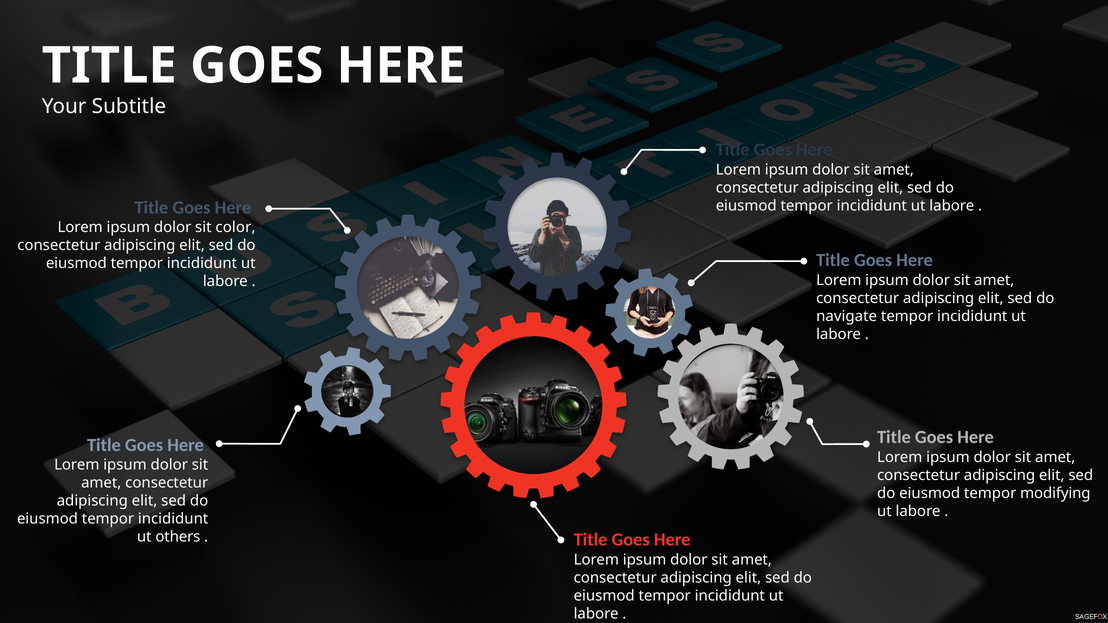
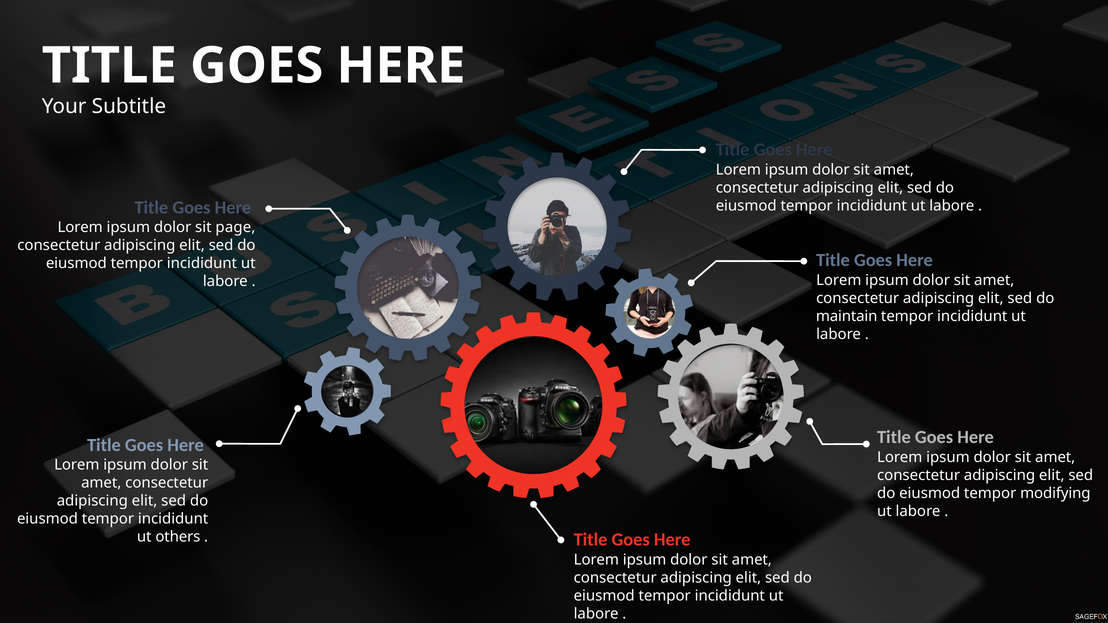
color: color -> page
navigate: navigate -> maintain
